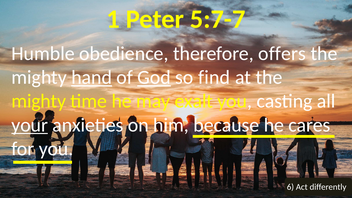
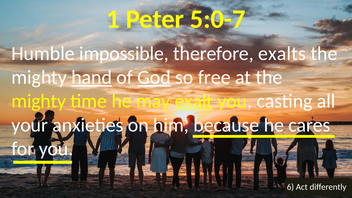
5:7-7: 5:7-7 -> 5:0-7
obedience: obedience -> impossible
offers: offers -> exalts
find: find -> free
exalt underline: none -> present
your underline: present -> none
